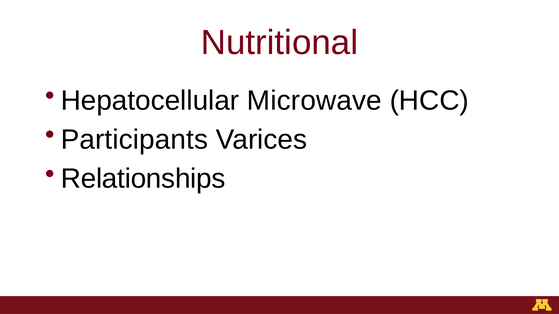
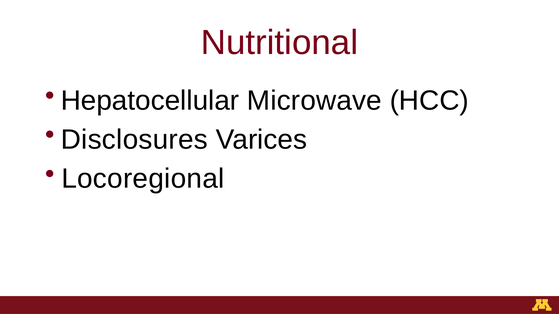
Participants: Participants -> Disclosures
Relationships: Relationships -> Locoregional
